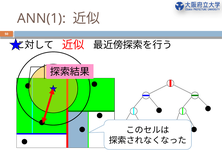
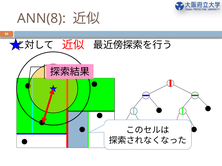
ANN(1: ANN(1 -> ANN(8
